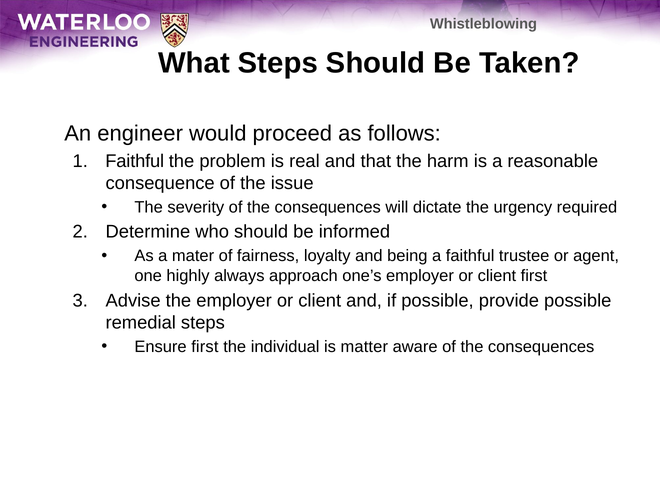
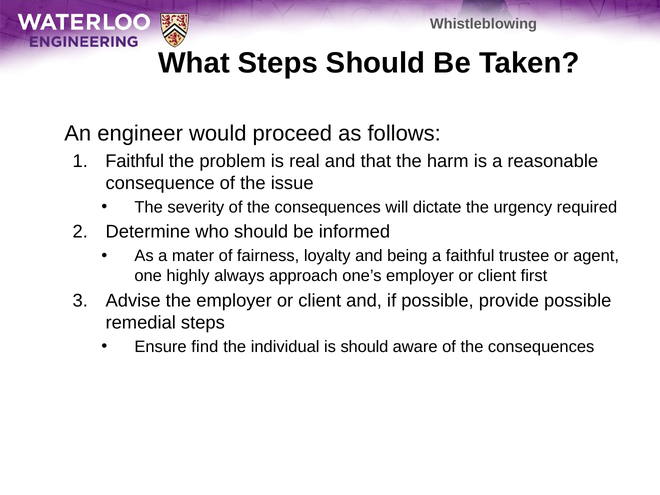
Ensure first: first -> find
is matter: matter -> should
